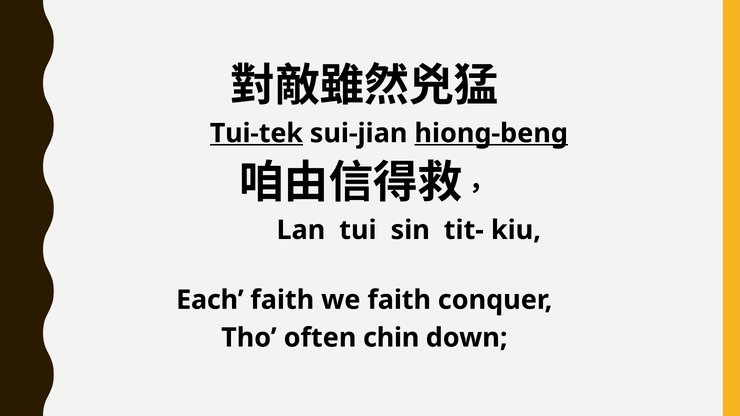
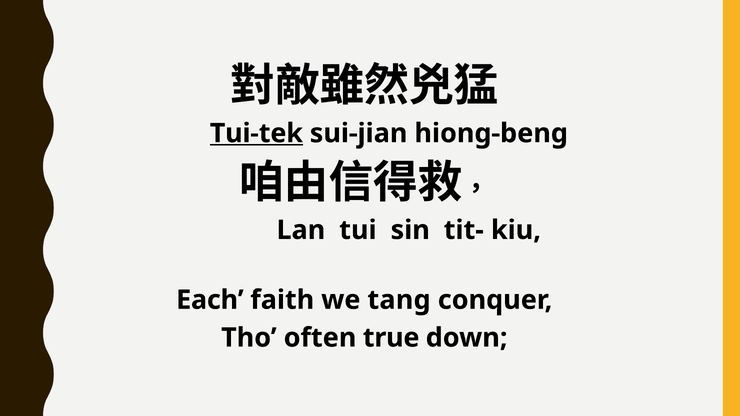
hiong-beng underline: present -> none
we faith: faith -> tang
chin: chin -> true
